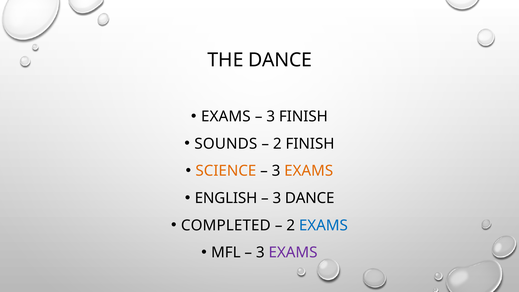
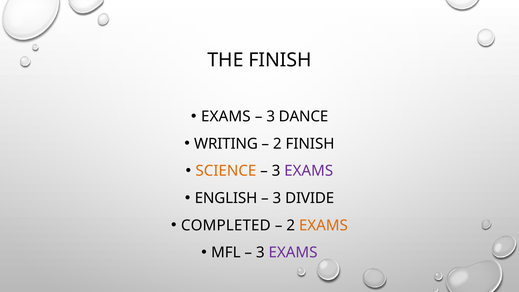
THE DANCE: DANCE -> FINISH
3 FINISH: FINISH -> DANCE
SOUNDS: SOUNDS -> WRITING
EXAMS at (309, 171) colour: orange -> purple
3 DANCE: DANCE -> DIVIDE
EXAMS at (323, 225) colour: blue -> orange
